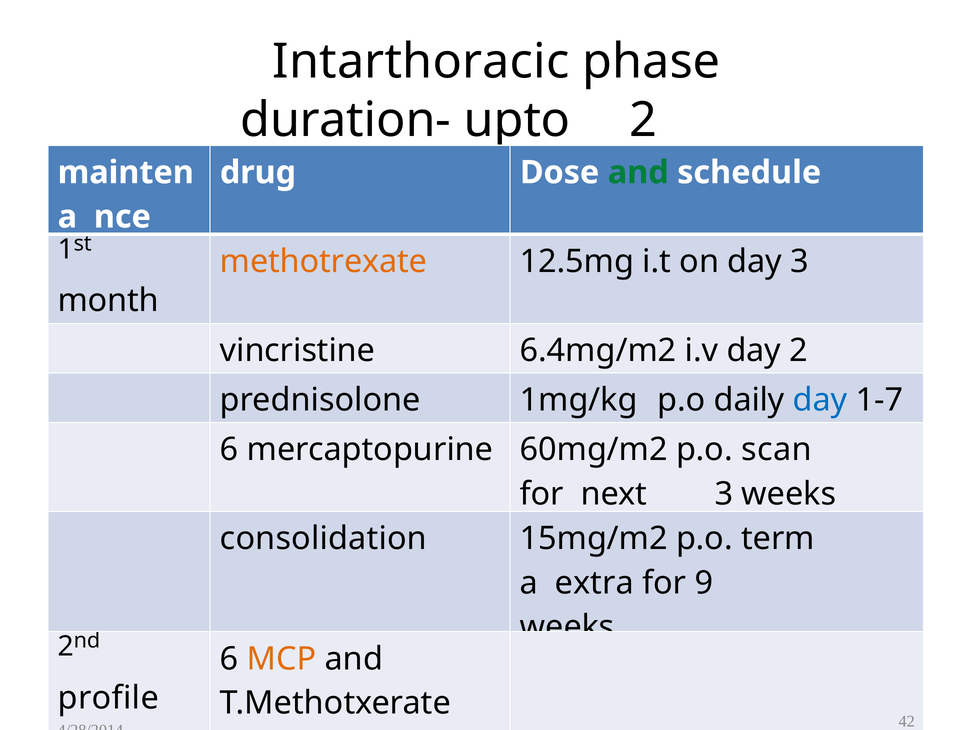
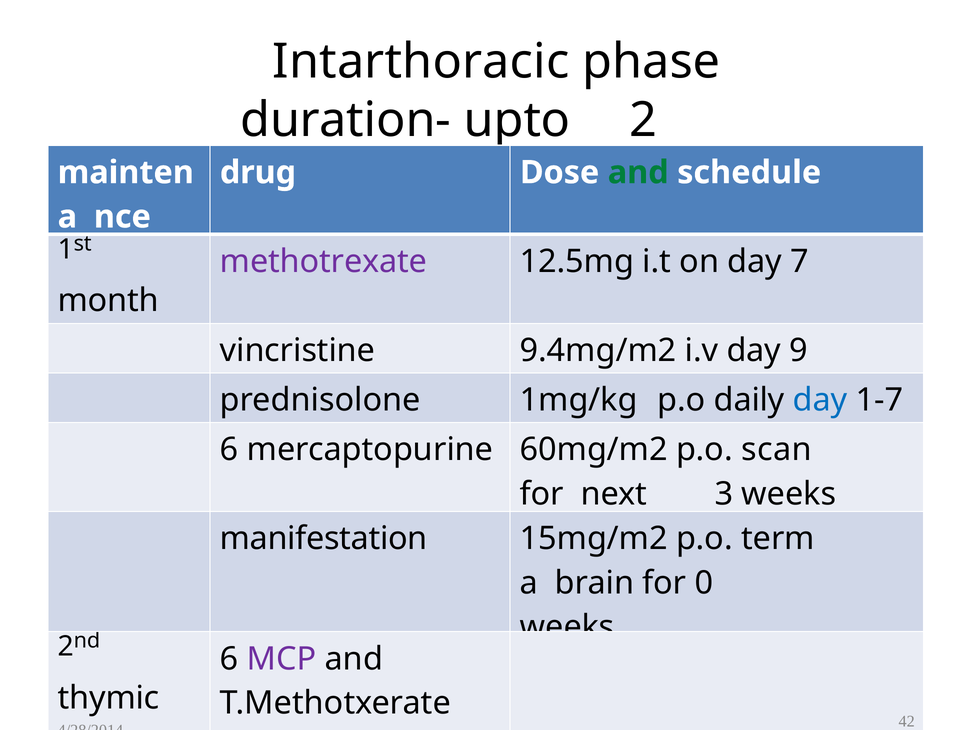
methotrexate colour: orange -> purple
day 3: 3 -> 7
6.4mg/m2: 6.4mg/m2 -> 9.4mg/m2
day 2: 2 -> 9
consolidation: consolidation -> manifestation
extra: extra -> brain
9: 9 -> 0
MCP colour: orange -> purple
profile: profile -> thymic
